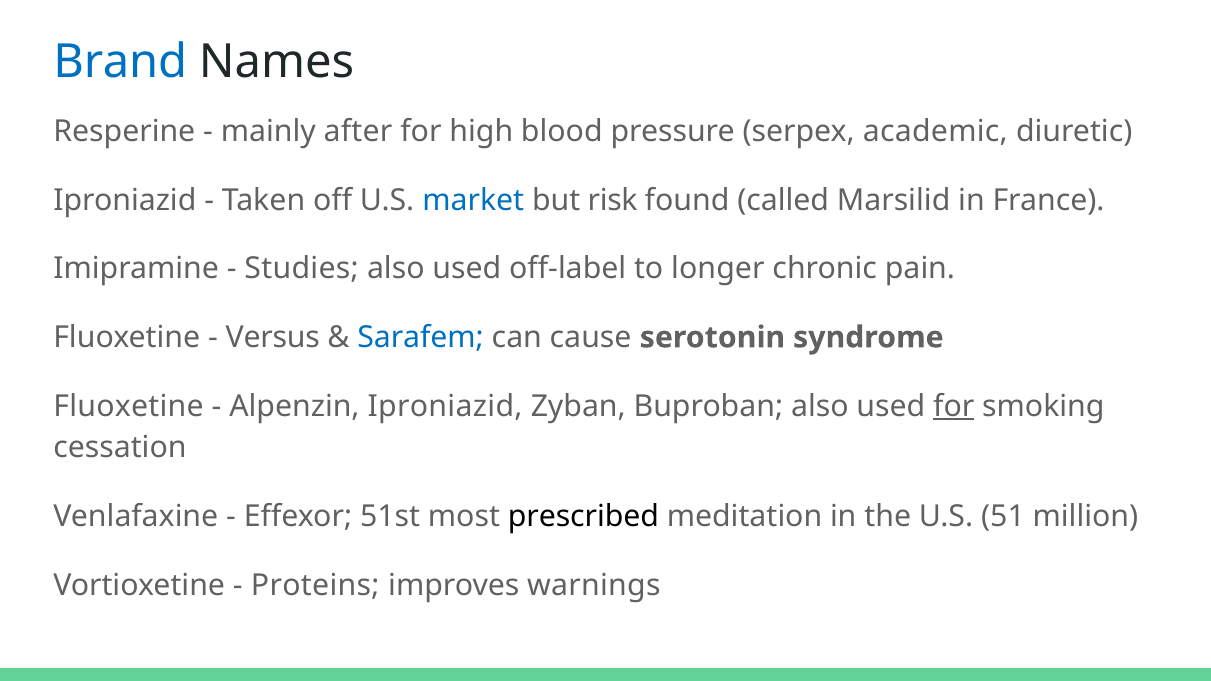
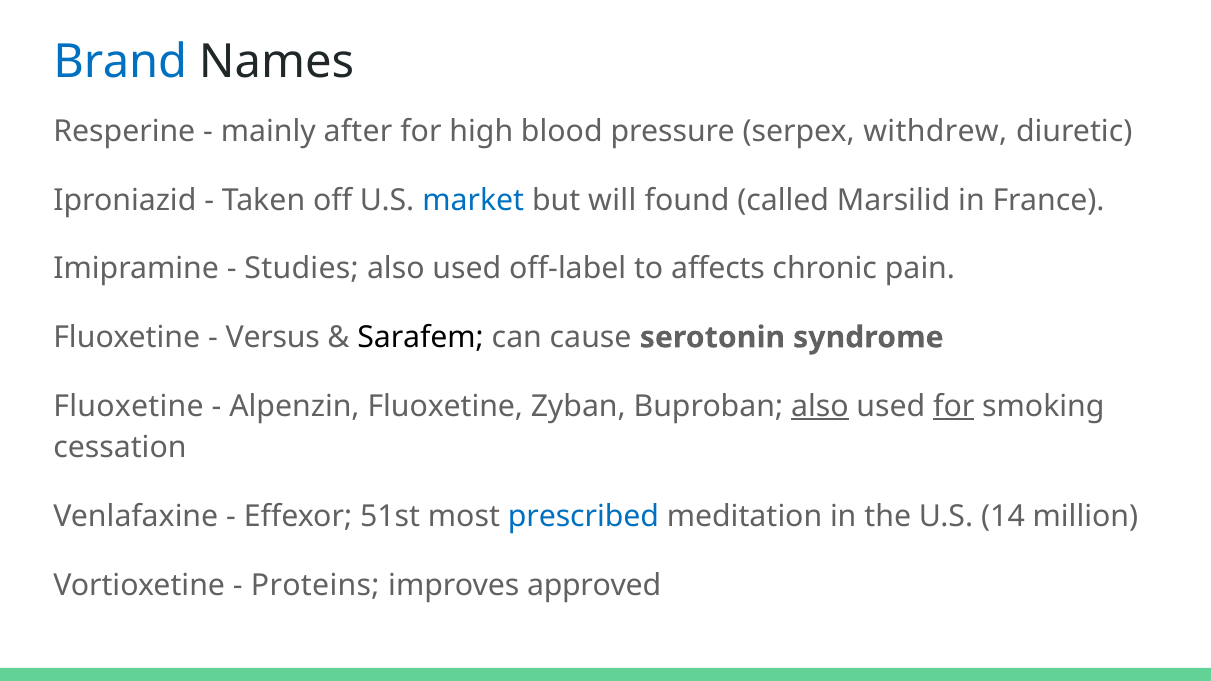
academic: academic -> withdrew
risk: risk -> will
longer: longer -> affects
Sarafem colour: blue -> black
Alpenzin Iproniazid: Iproniazid -> Fluoxetine
also at (820, 406) underline: none -> present
prescribed colour: black -> blue
51: 51 -> 14
warnings: warnings -> approved
